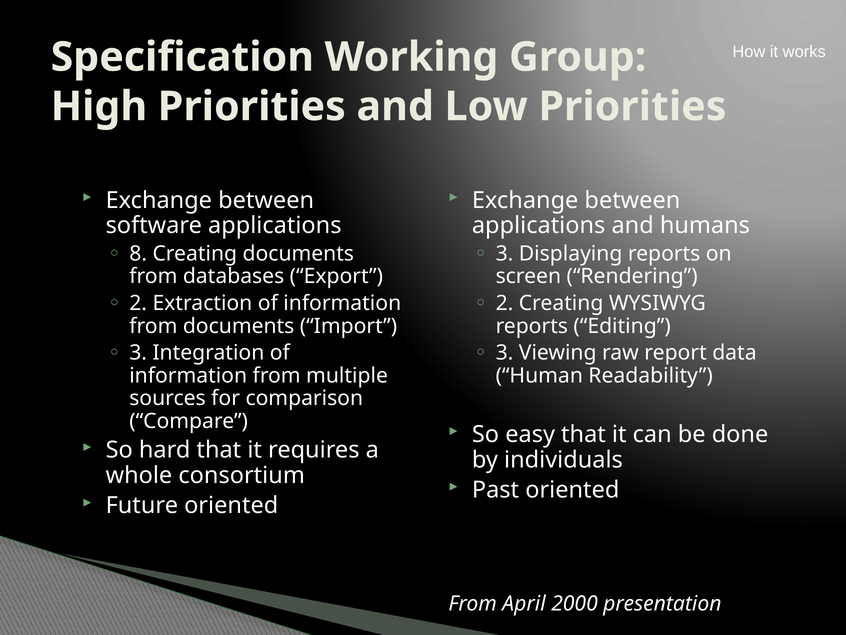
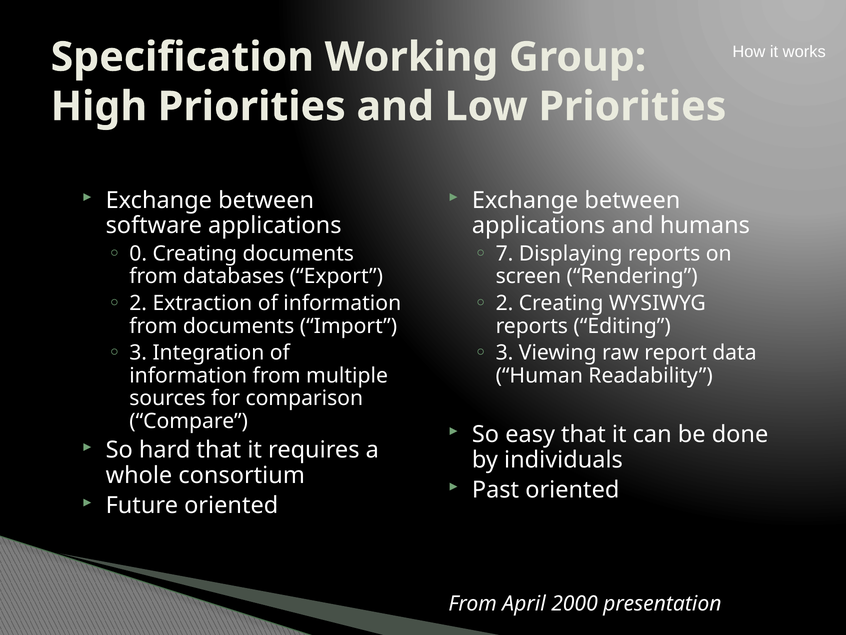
8: 8 -> 0
3 at (504, 253): 3 -> 7
